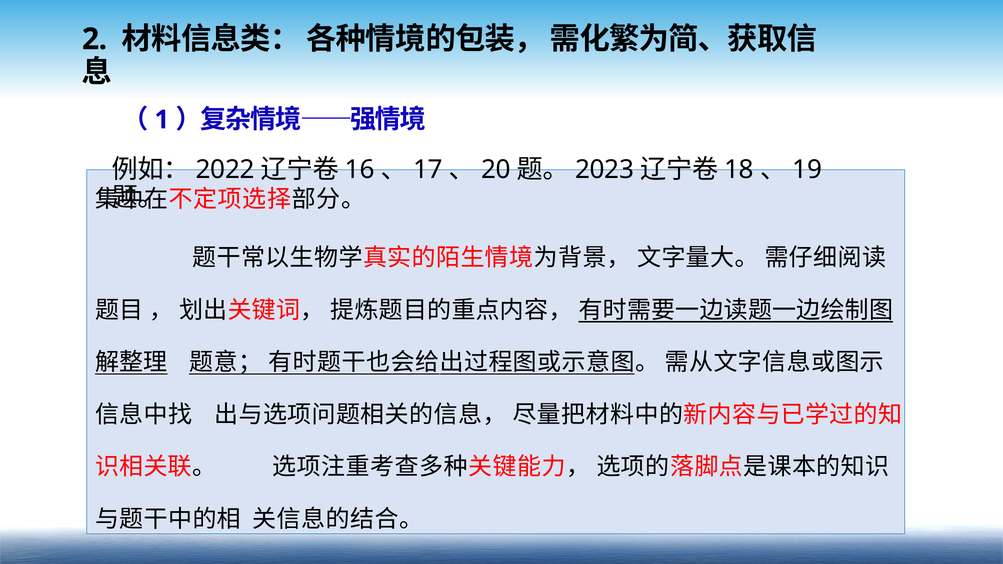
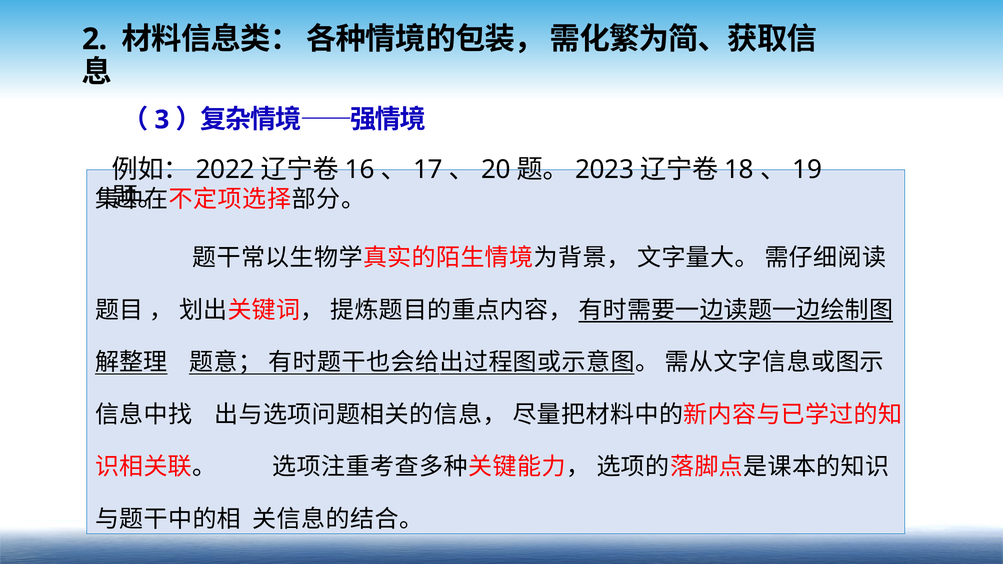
1: 1 -> 3
